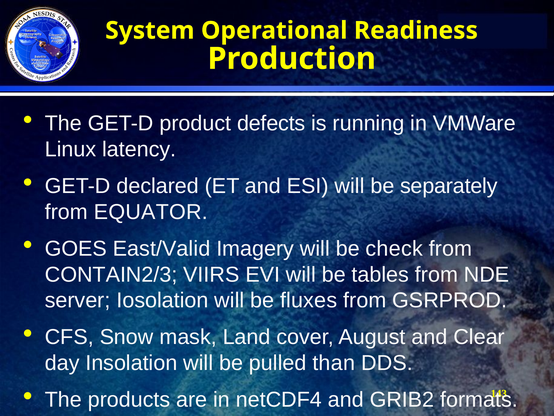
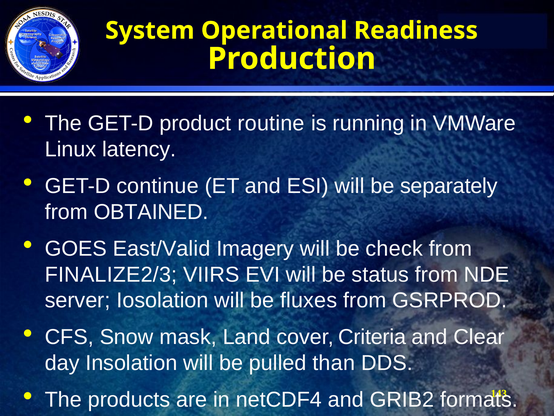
defects: defects -> routine
declared: declared -> continue
EQUATOR: EQUATOR -> OBTAINED
CONTAIN2/3: CONTAIN2/3 -> FINALIZE2/3
tables: tables -> status
August: August -> Criteria
